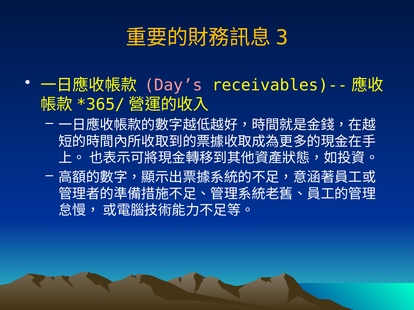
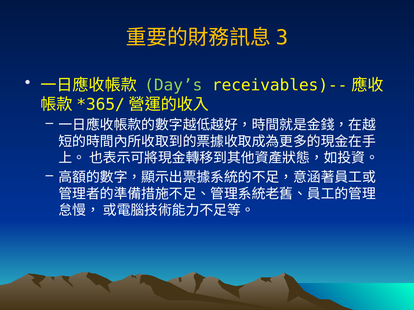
Day’s colour: pink -> light green
